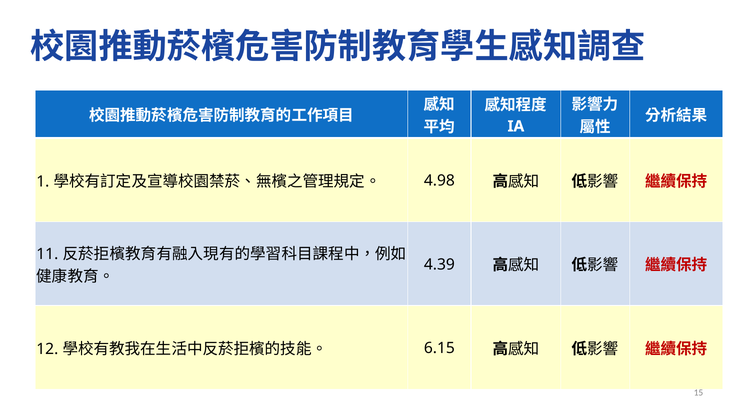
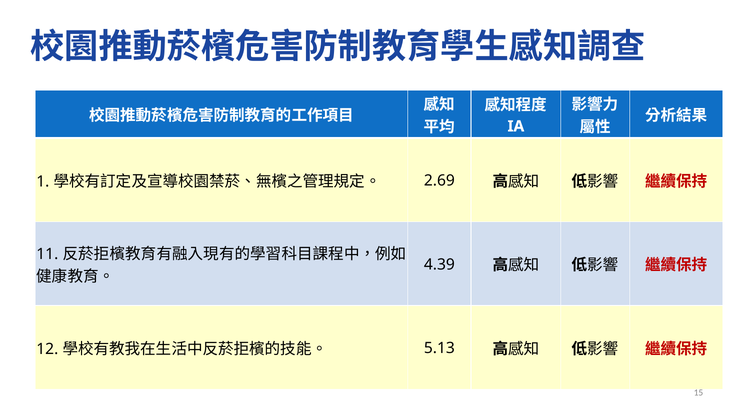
4.98: 4.98 -> 2.69
6.15: 6.15 -> 5.13
